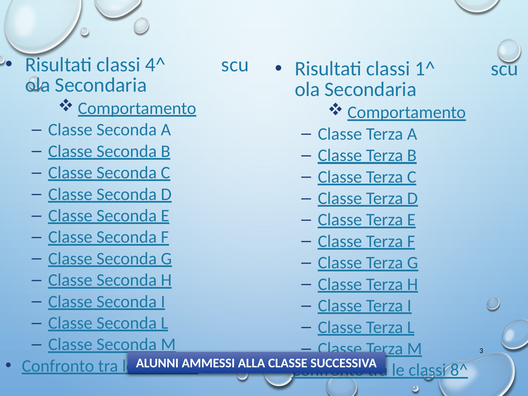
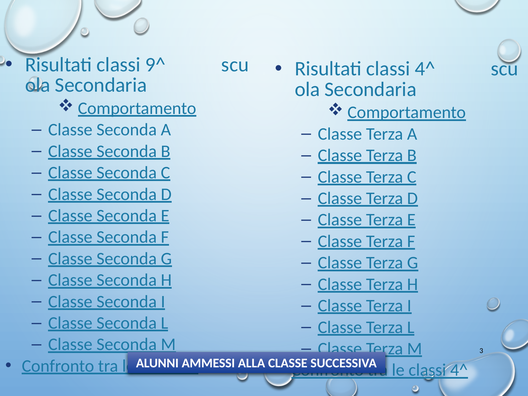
4^: 4^ -> 9^
Risultati classi 1^: 1^ -> 4^
le classi 8^: 8^ -> 4^
